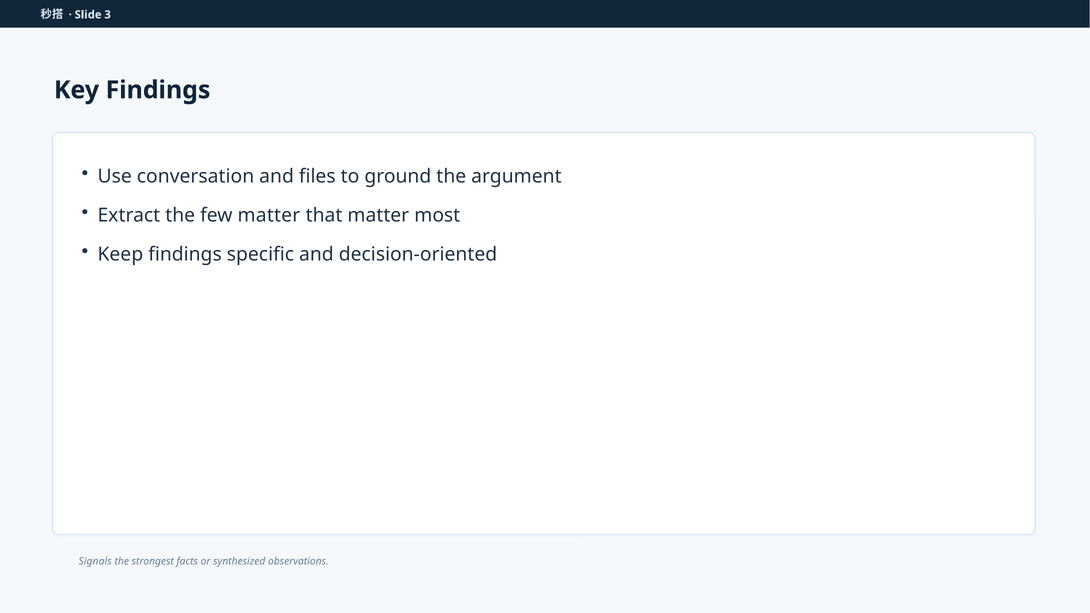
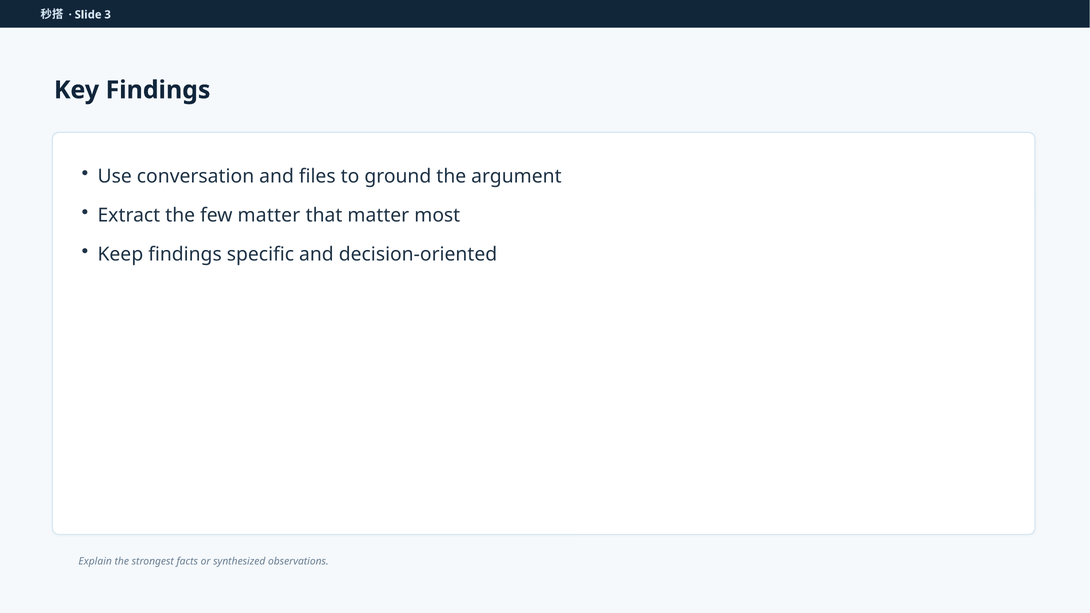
Signals: Signals -> Explain
